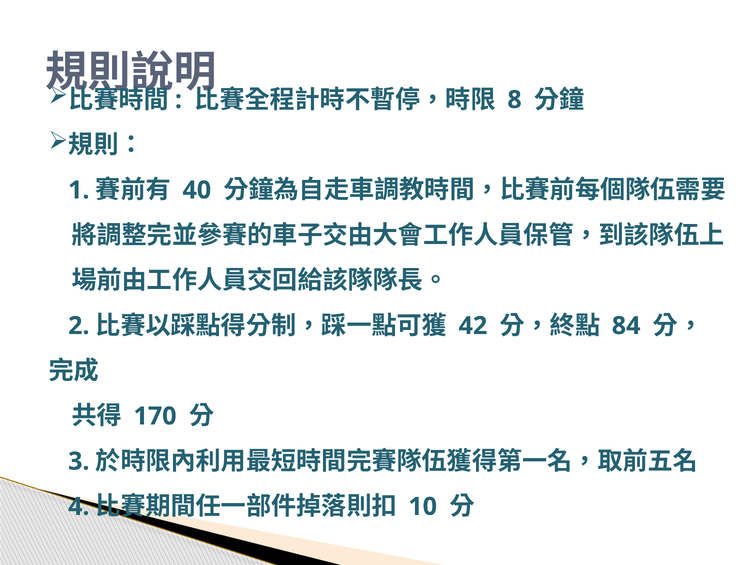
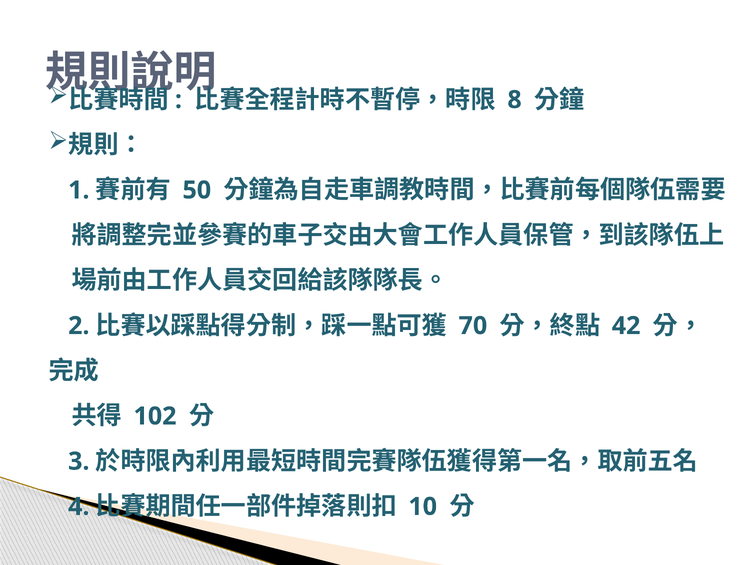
40: 40 -> 50
42: 42 -> 70
84: 84 -> 42
170: 170 -> 102
